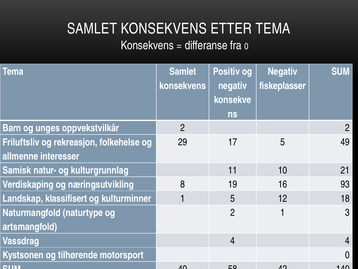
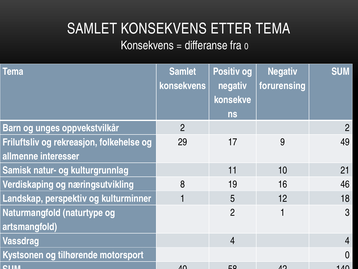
fiskeplasser: fiskeplasser -> forurensing
17 5: 5 -> 9
93: 93 -> 46
klassifisert: klassifisert -> perspektiv
